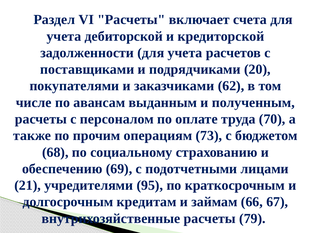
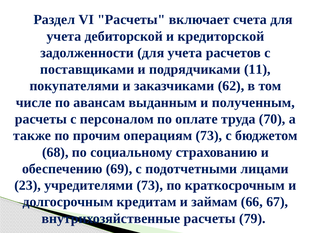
20: 20 -> 11
21: 21 -> 23
учредителями 95: 95 -> 73
